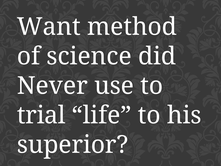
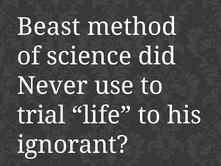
Want: Want -> Beast
superior: superior -> ignorant
